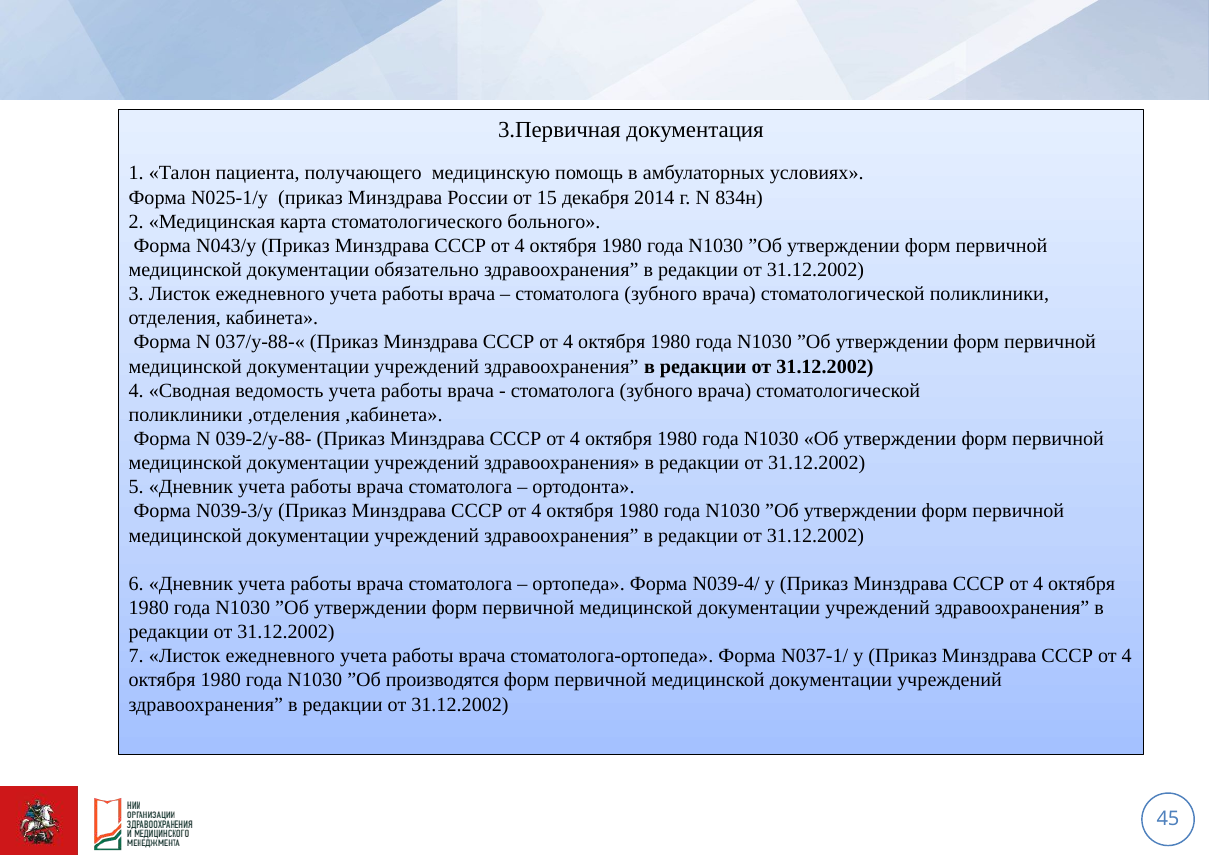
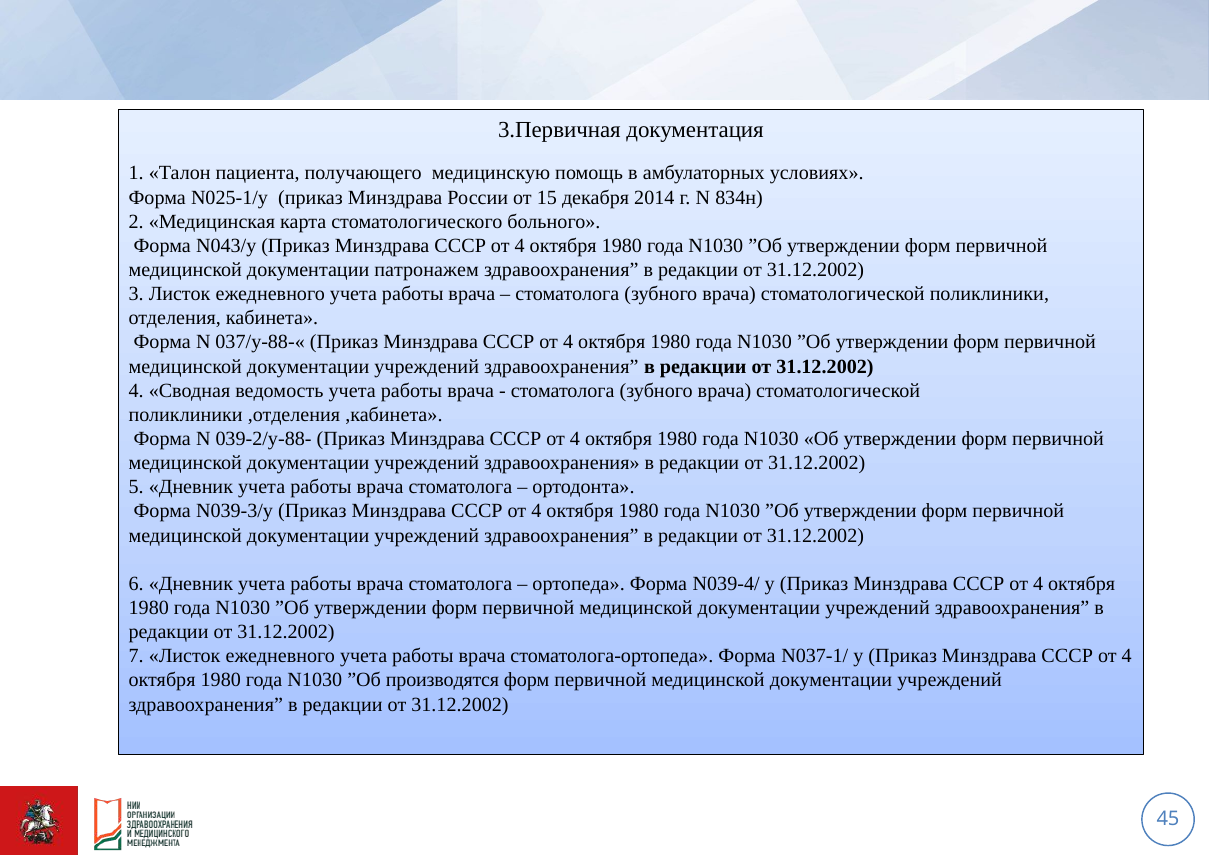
обязательно: обязательно -> патронажем
